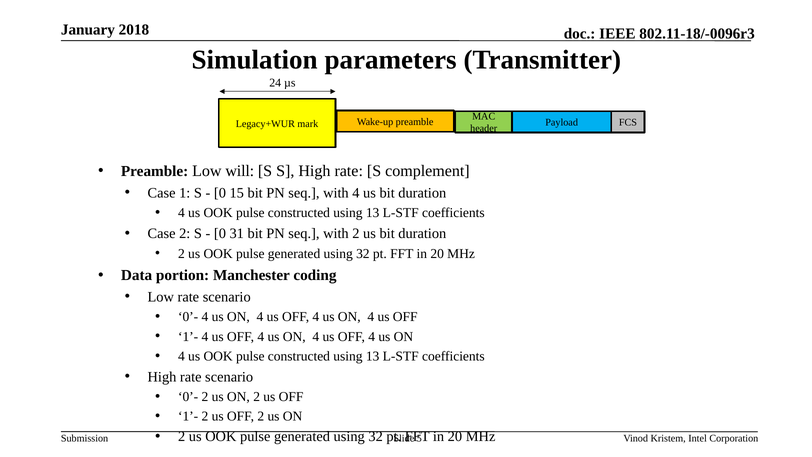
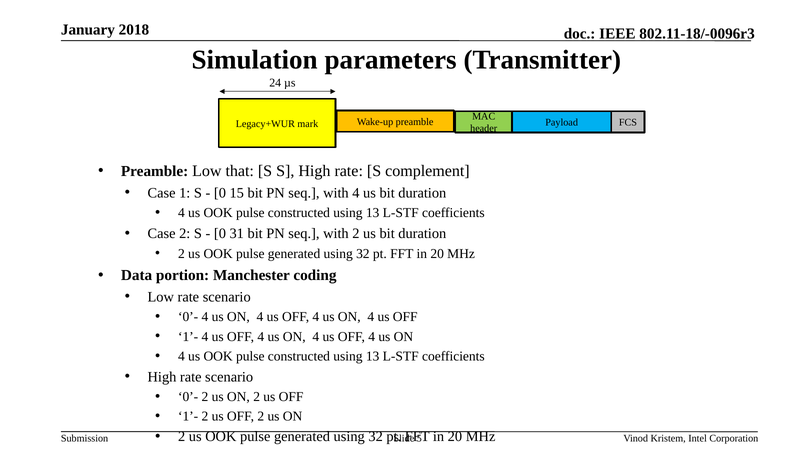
will: will -> that
